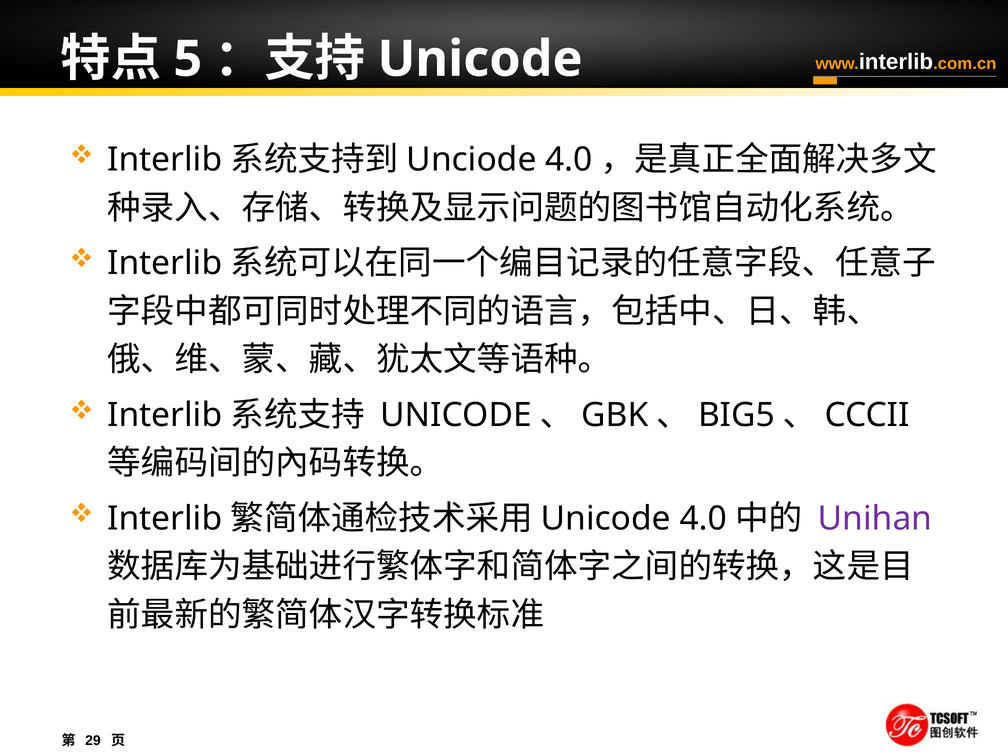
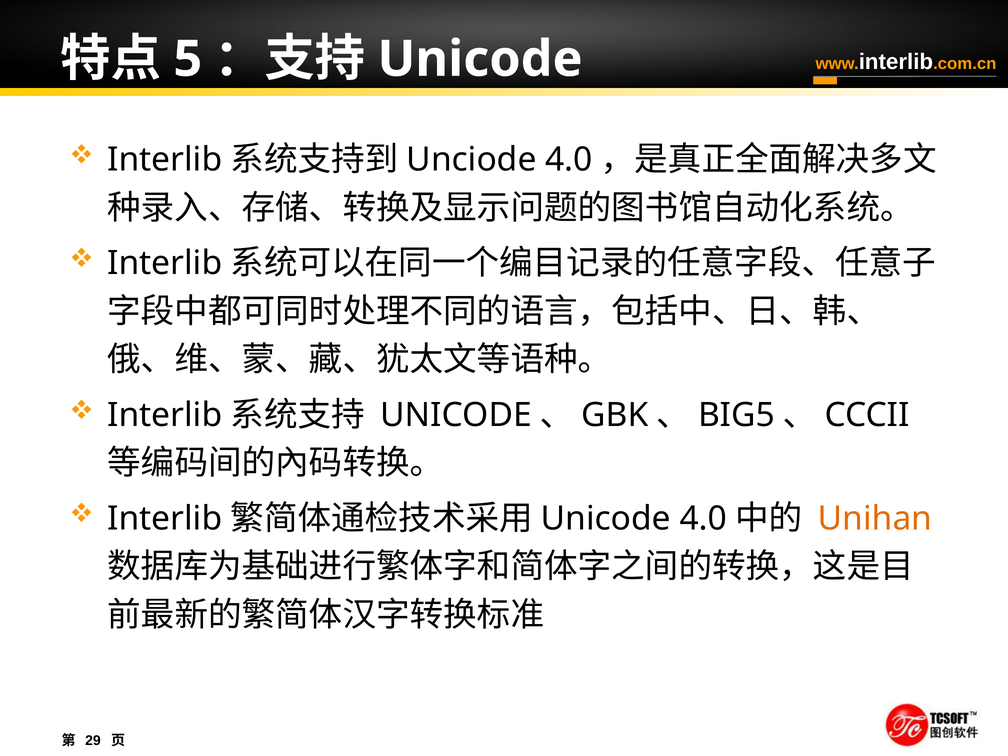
Unihan colour: purple -> orange
